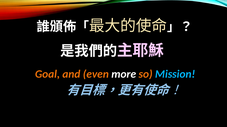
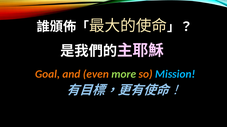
more colour: white -> light green
